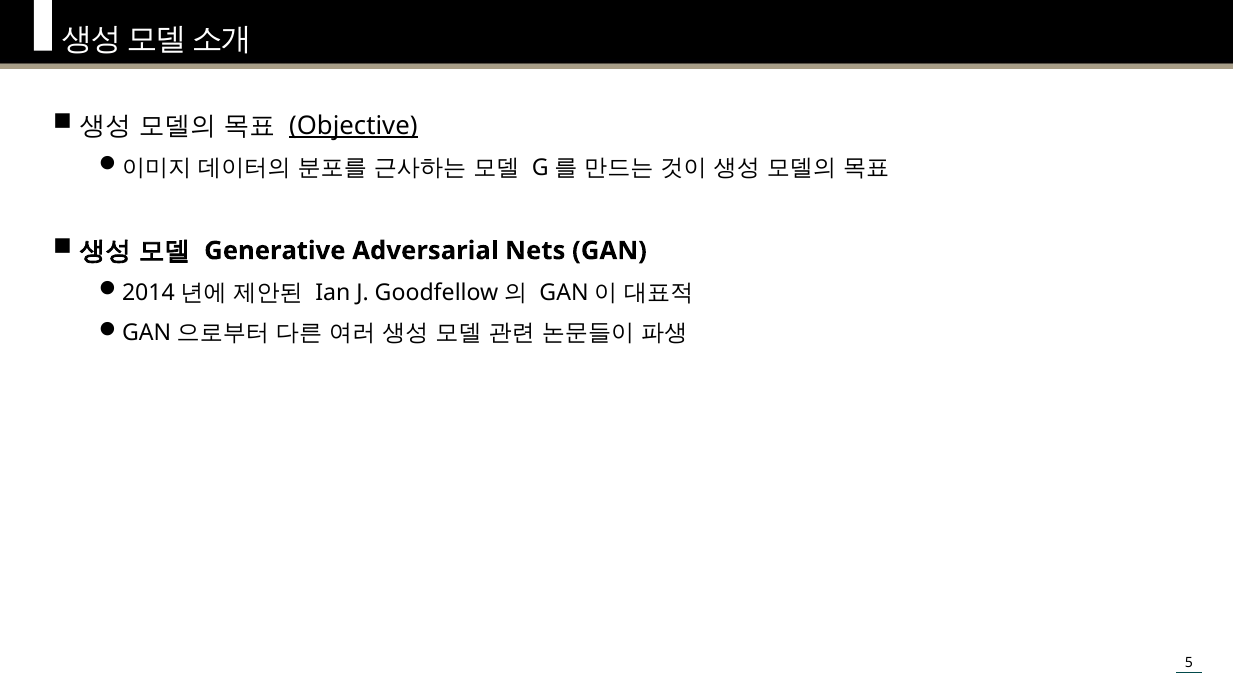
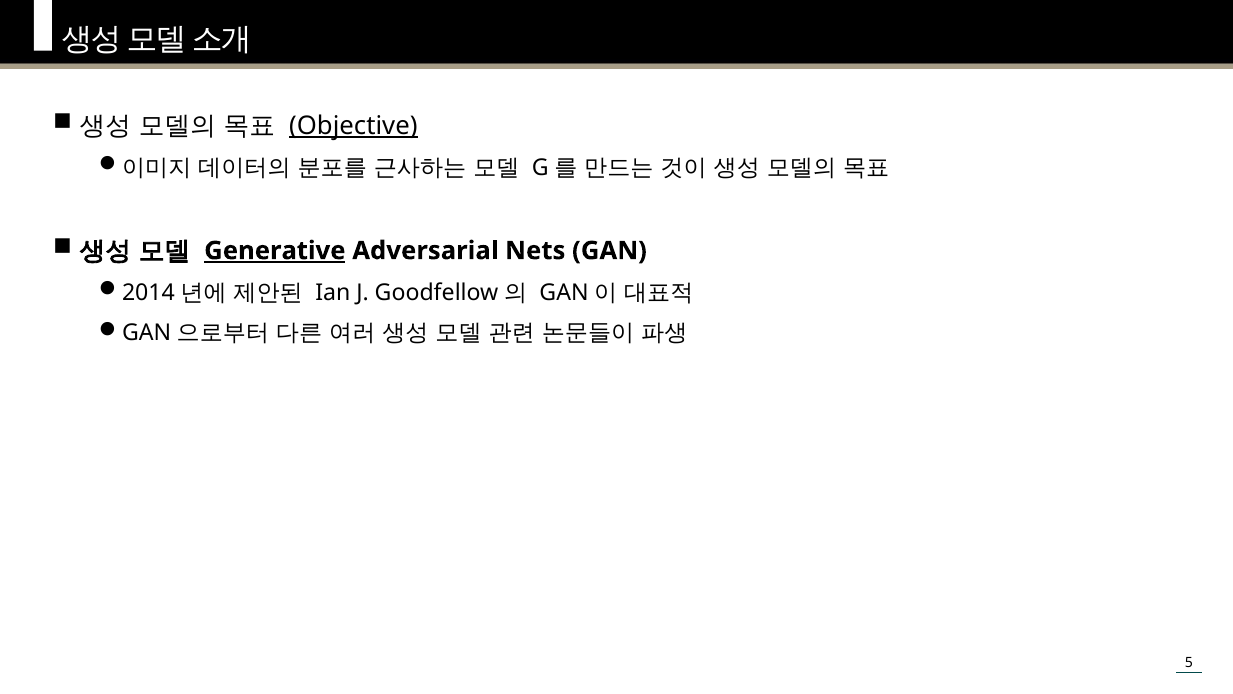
Generative underline: none -> present
